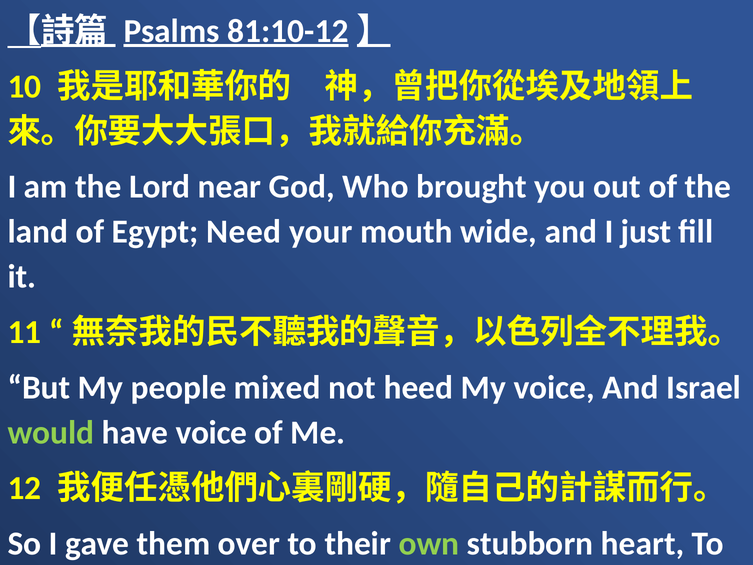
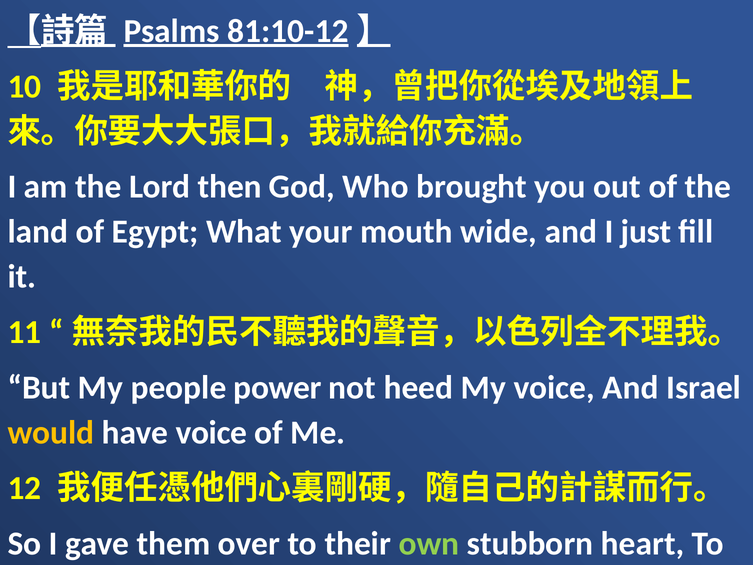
near: near -> then
Need: Need -> What
mixed: mixed -> power
would colour: light green -> yellow
